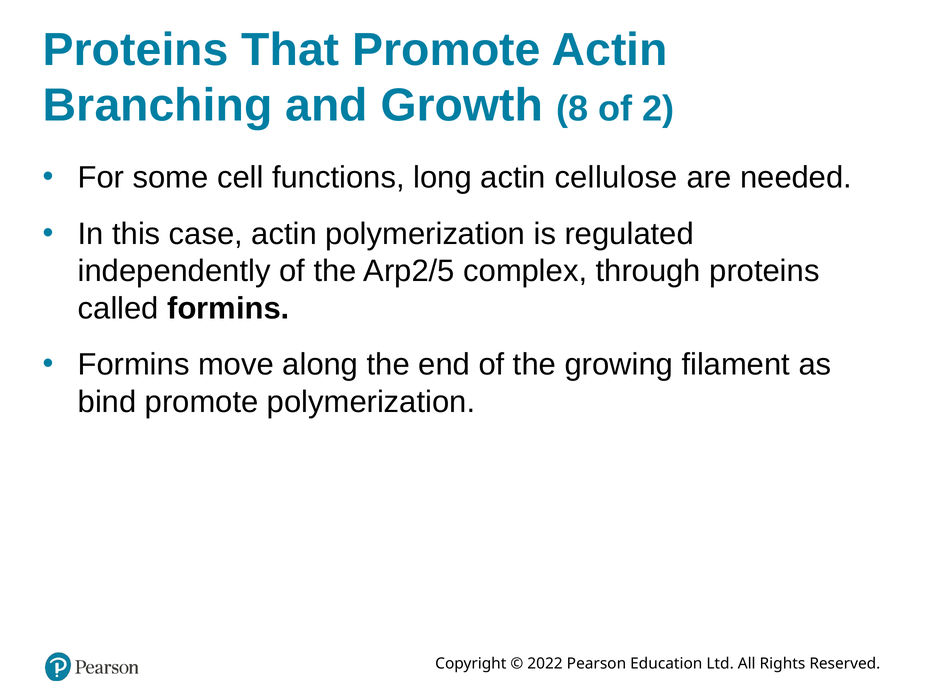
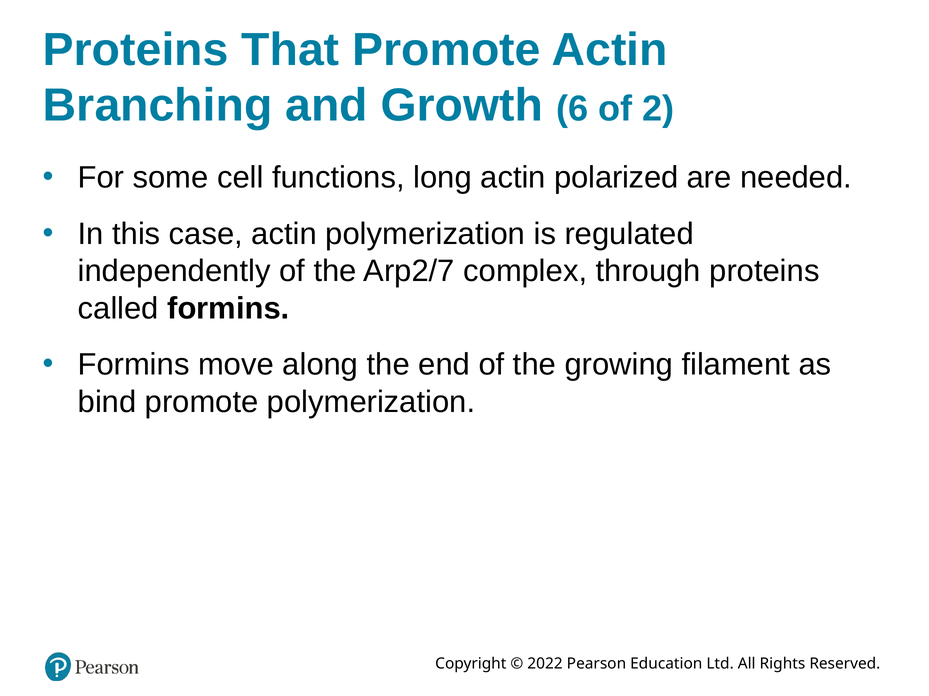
8: 8 -> 6
cellulose: cellulose -> polarized
Arp2/5: Arp2/5 -> Arp2/7
